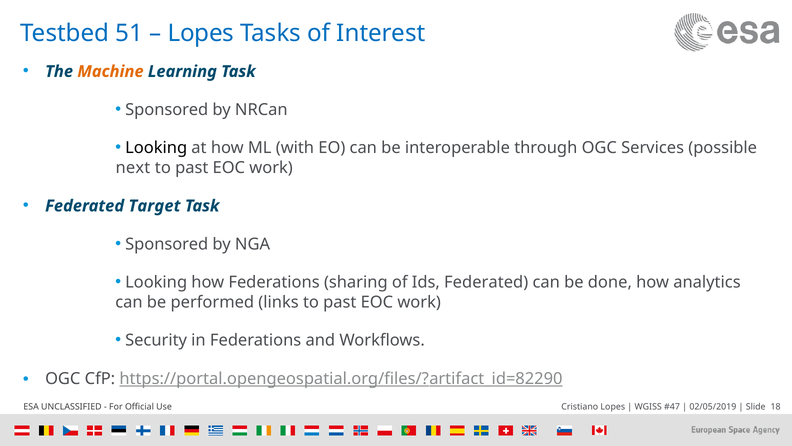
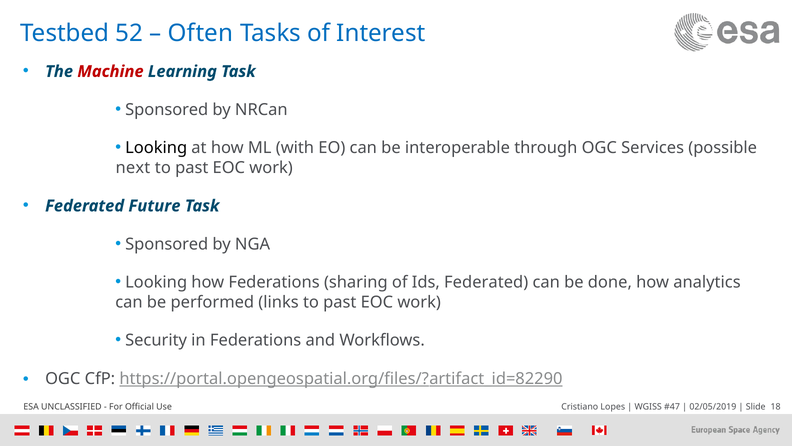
51: 51 -> 52
Lopes at (201, 33): Lopes -> Often
Machine colour: orange -> red
Target: Target -> Future
